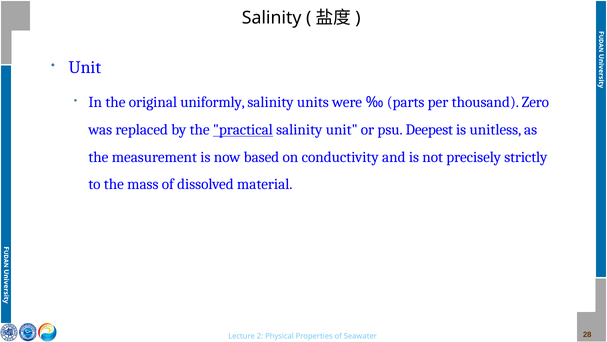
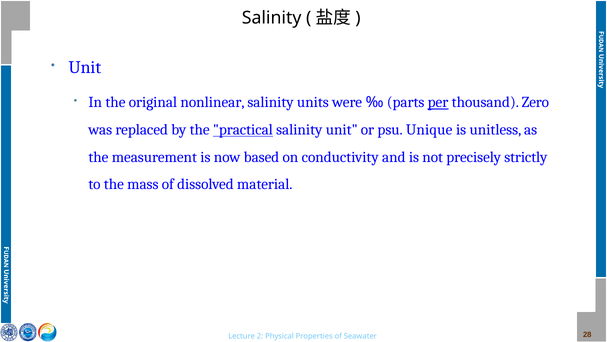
uniformly: uniformly -> nonlinear
per underline: none -> present
Deepest: Deepest -> Unique
